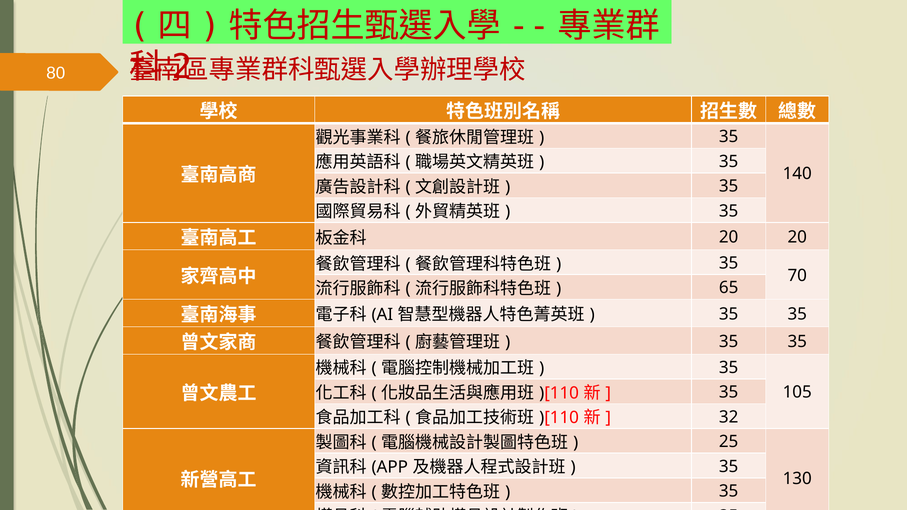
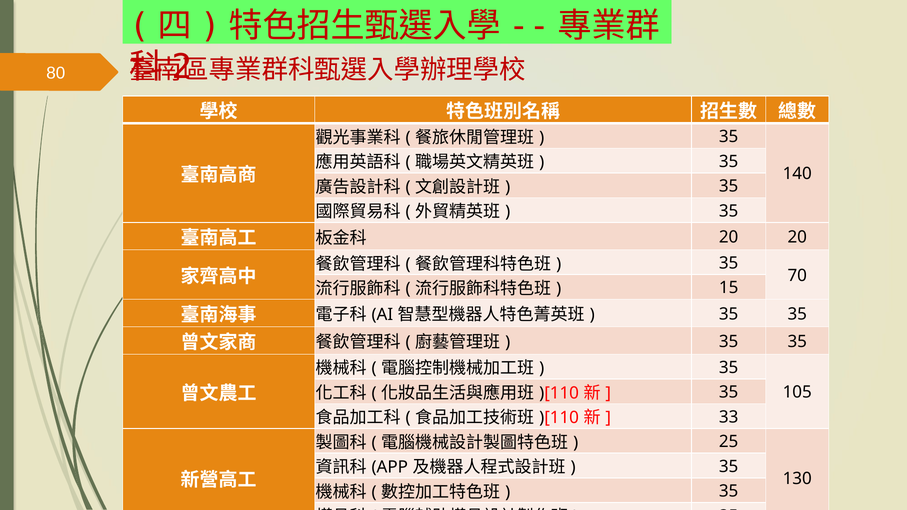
65: 65 -> 15
32: 32 -> 33
